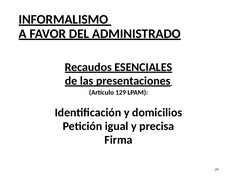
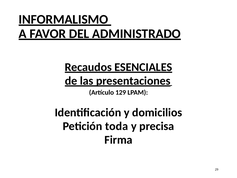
igual: igual -> toda
